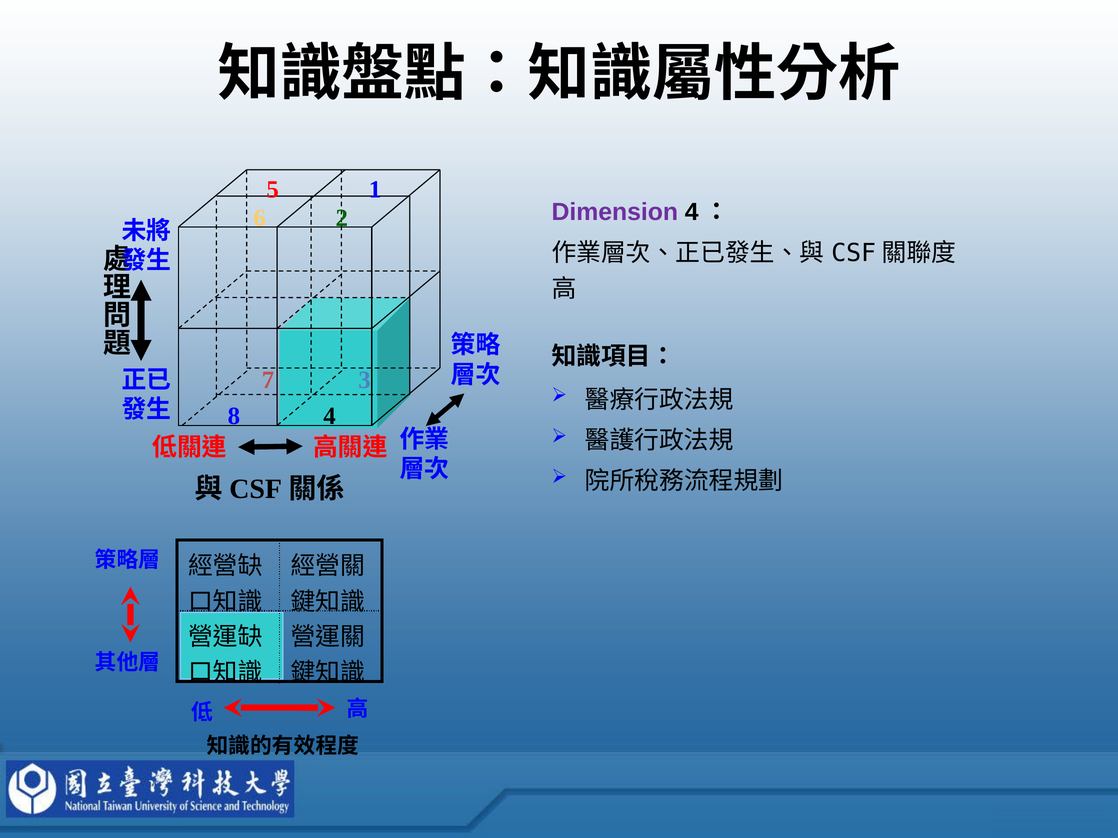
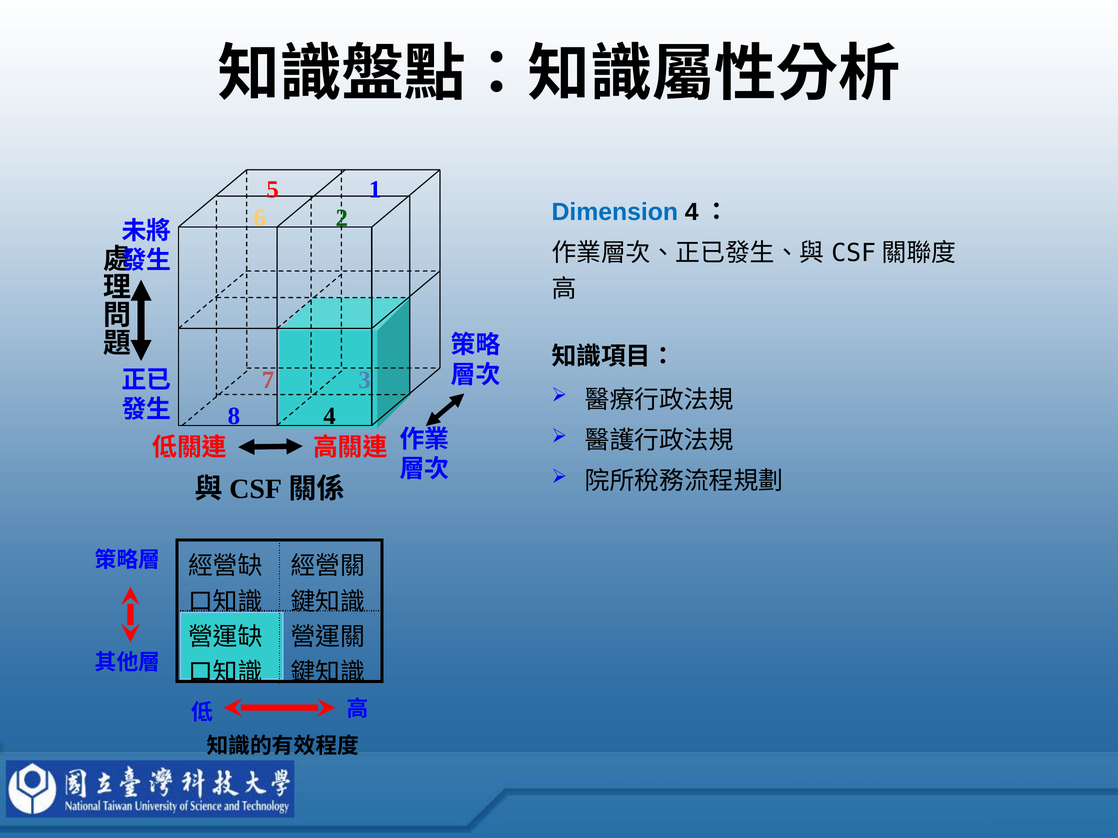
Dimension colour: purple -> blue
